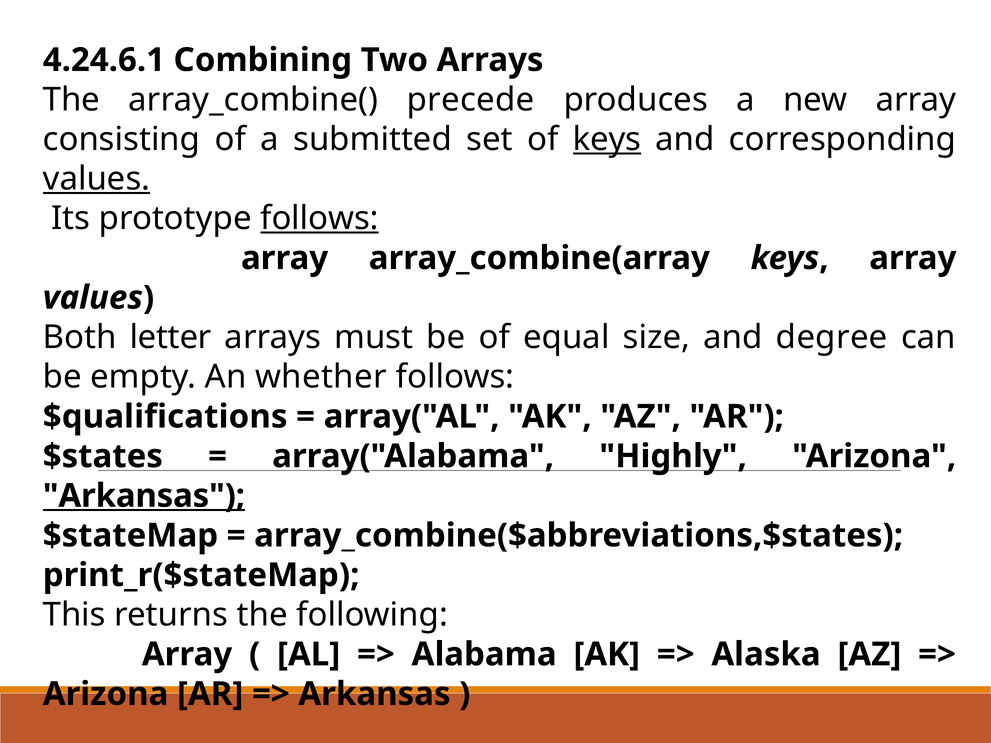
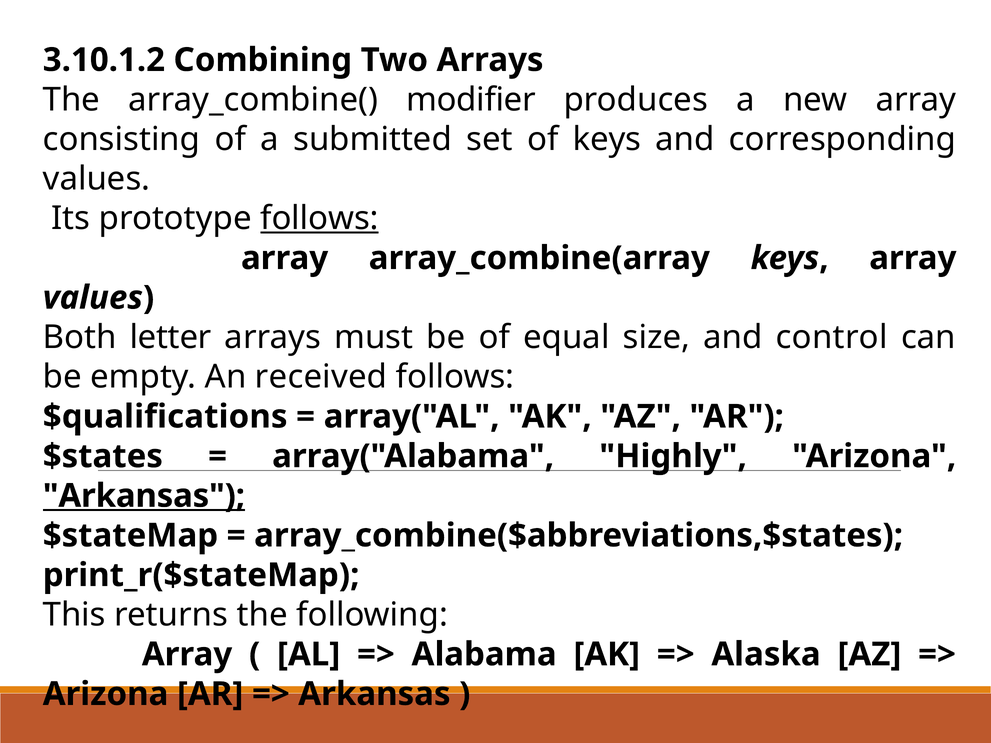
4.24.6.1: 4.24.6.1 -> 3.10.1.2
precede: precede -> modifier
keys at (607, 139) underline: present -> none
values at (96, 179) underline: present -> none
degree: degree -> control
whether: whether -> received
